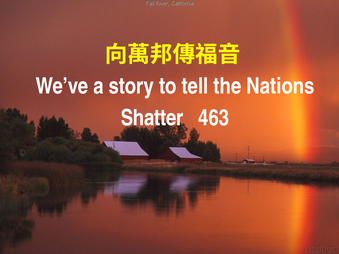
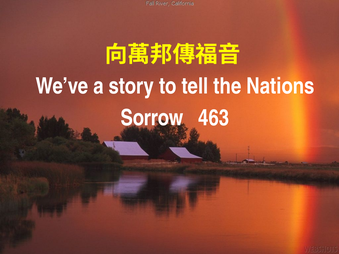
Shatter: Shatter -> Sorrow
